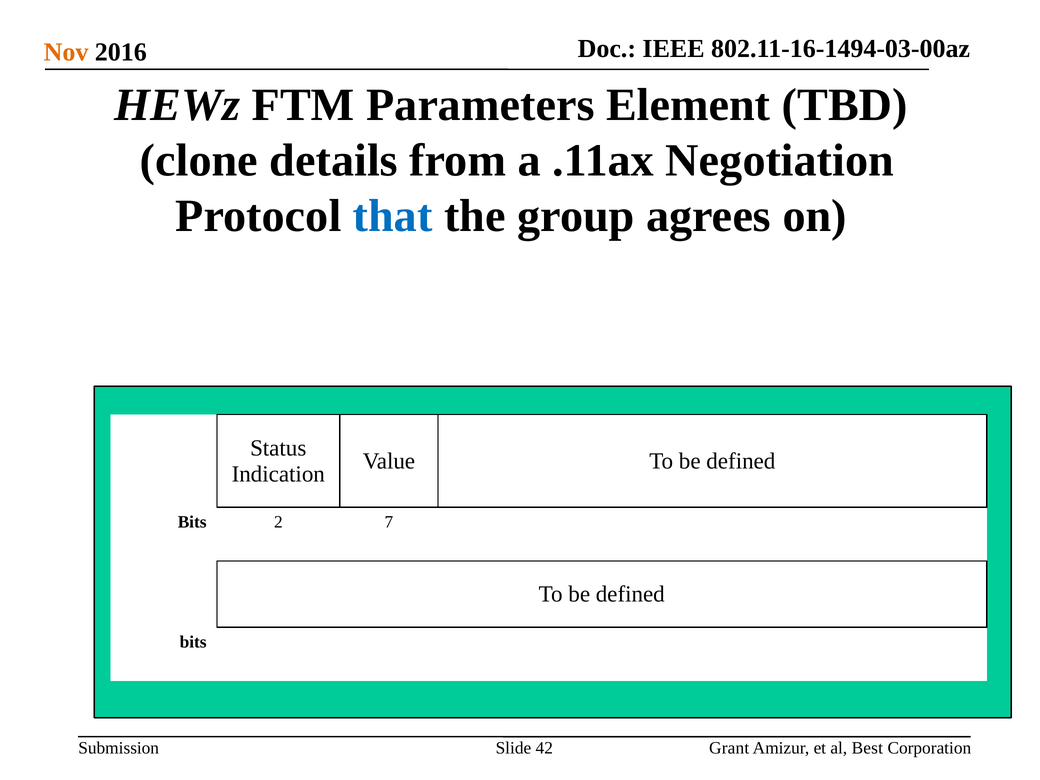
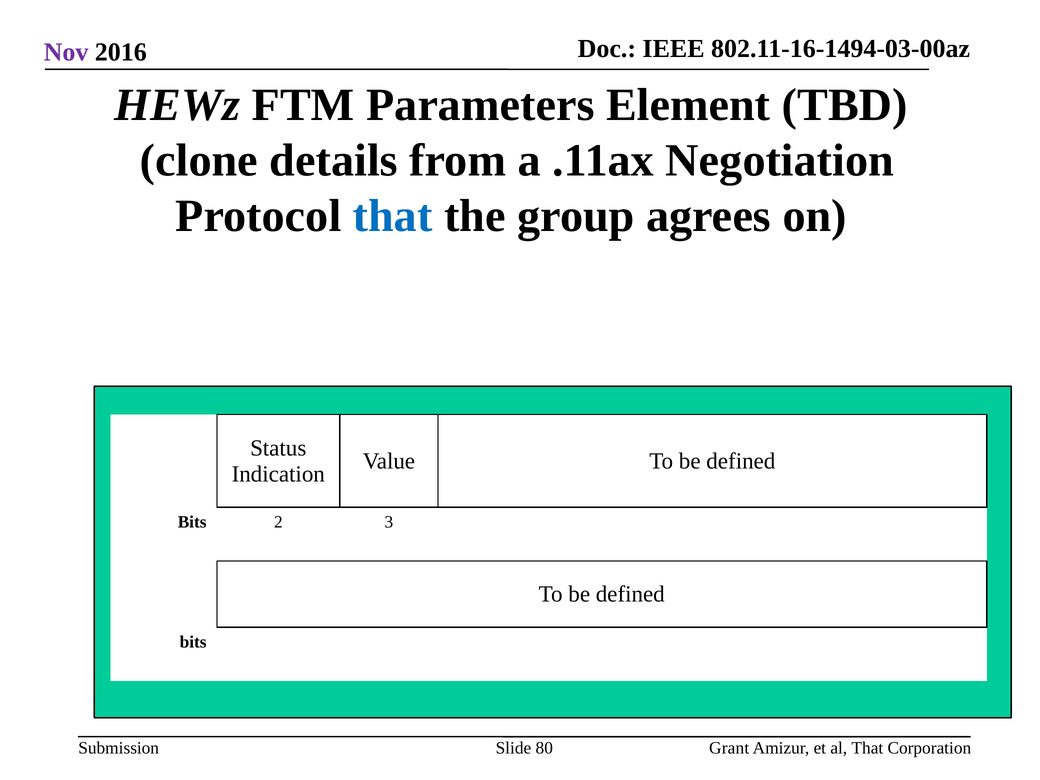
Nov colour: orange -> purple
7: 7 -> 3
42: 42 -> 80
al Best: Best -> That
